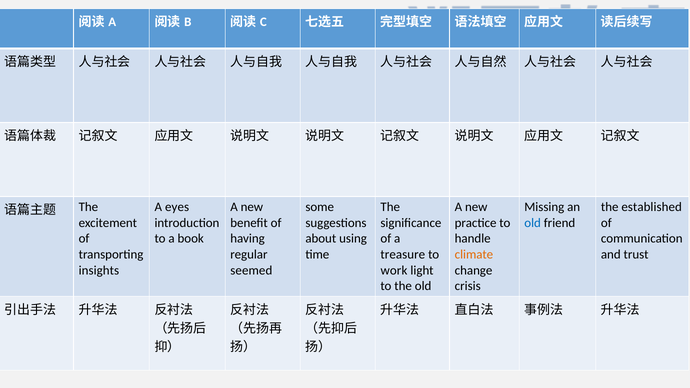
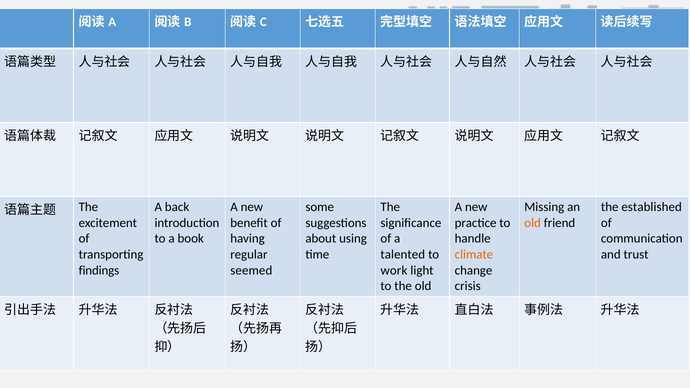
eyes: eyes -> back
old at (533, 223) colour: blue -> orange
treasure: treasure -> talented
insights: insights -> findings
